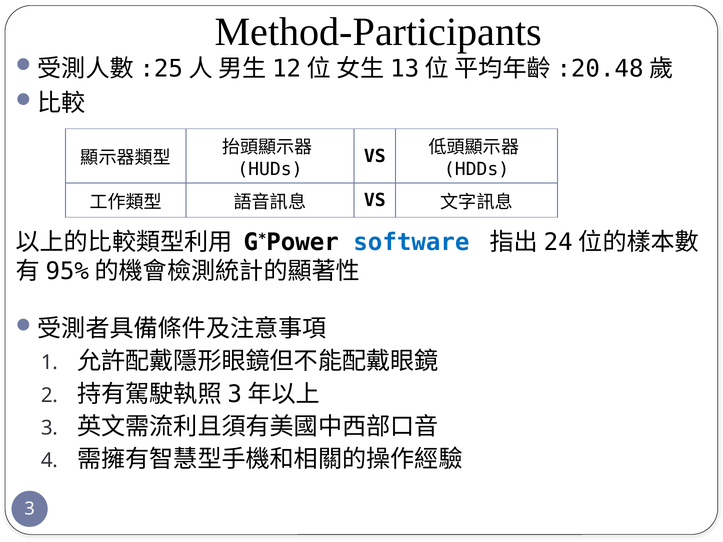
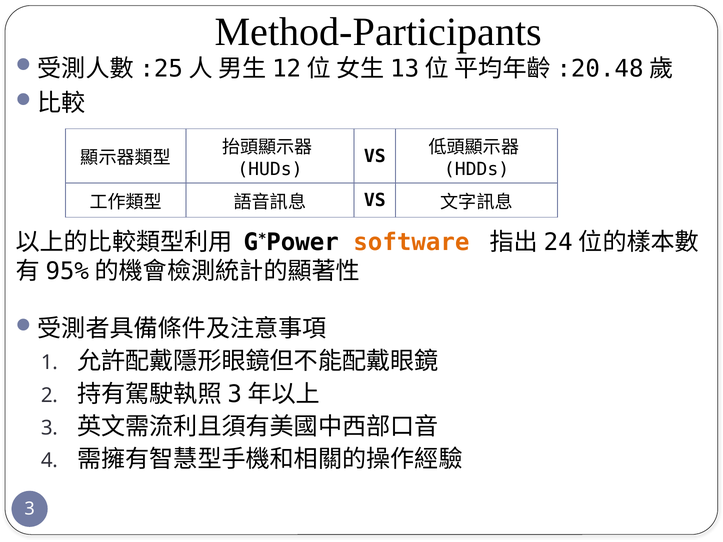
software colour: blue -> orange
